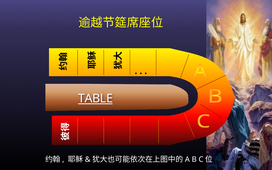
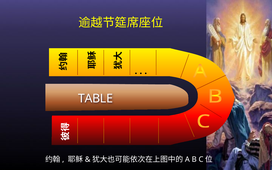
TABLE underline: present -> none
